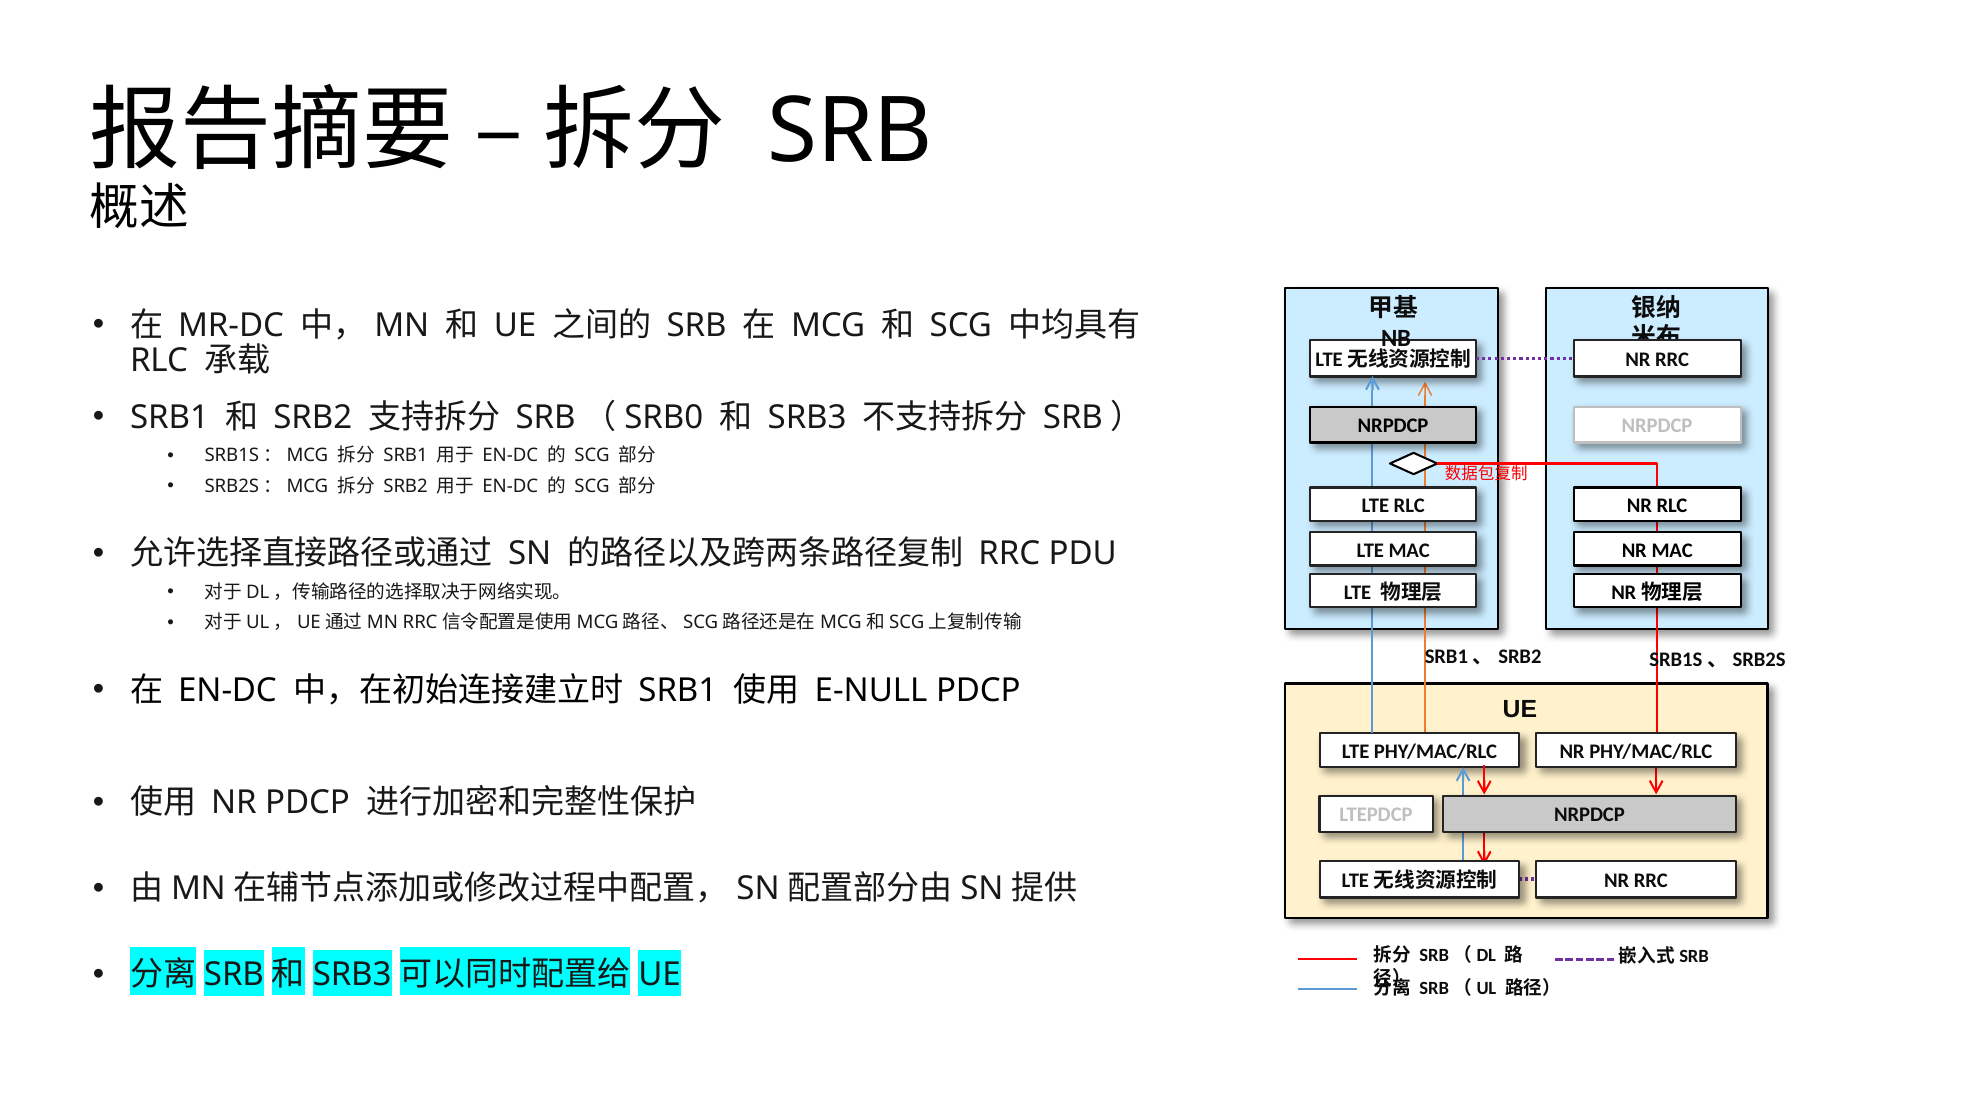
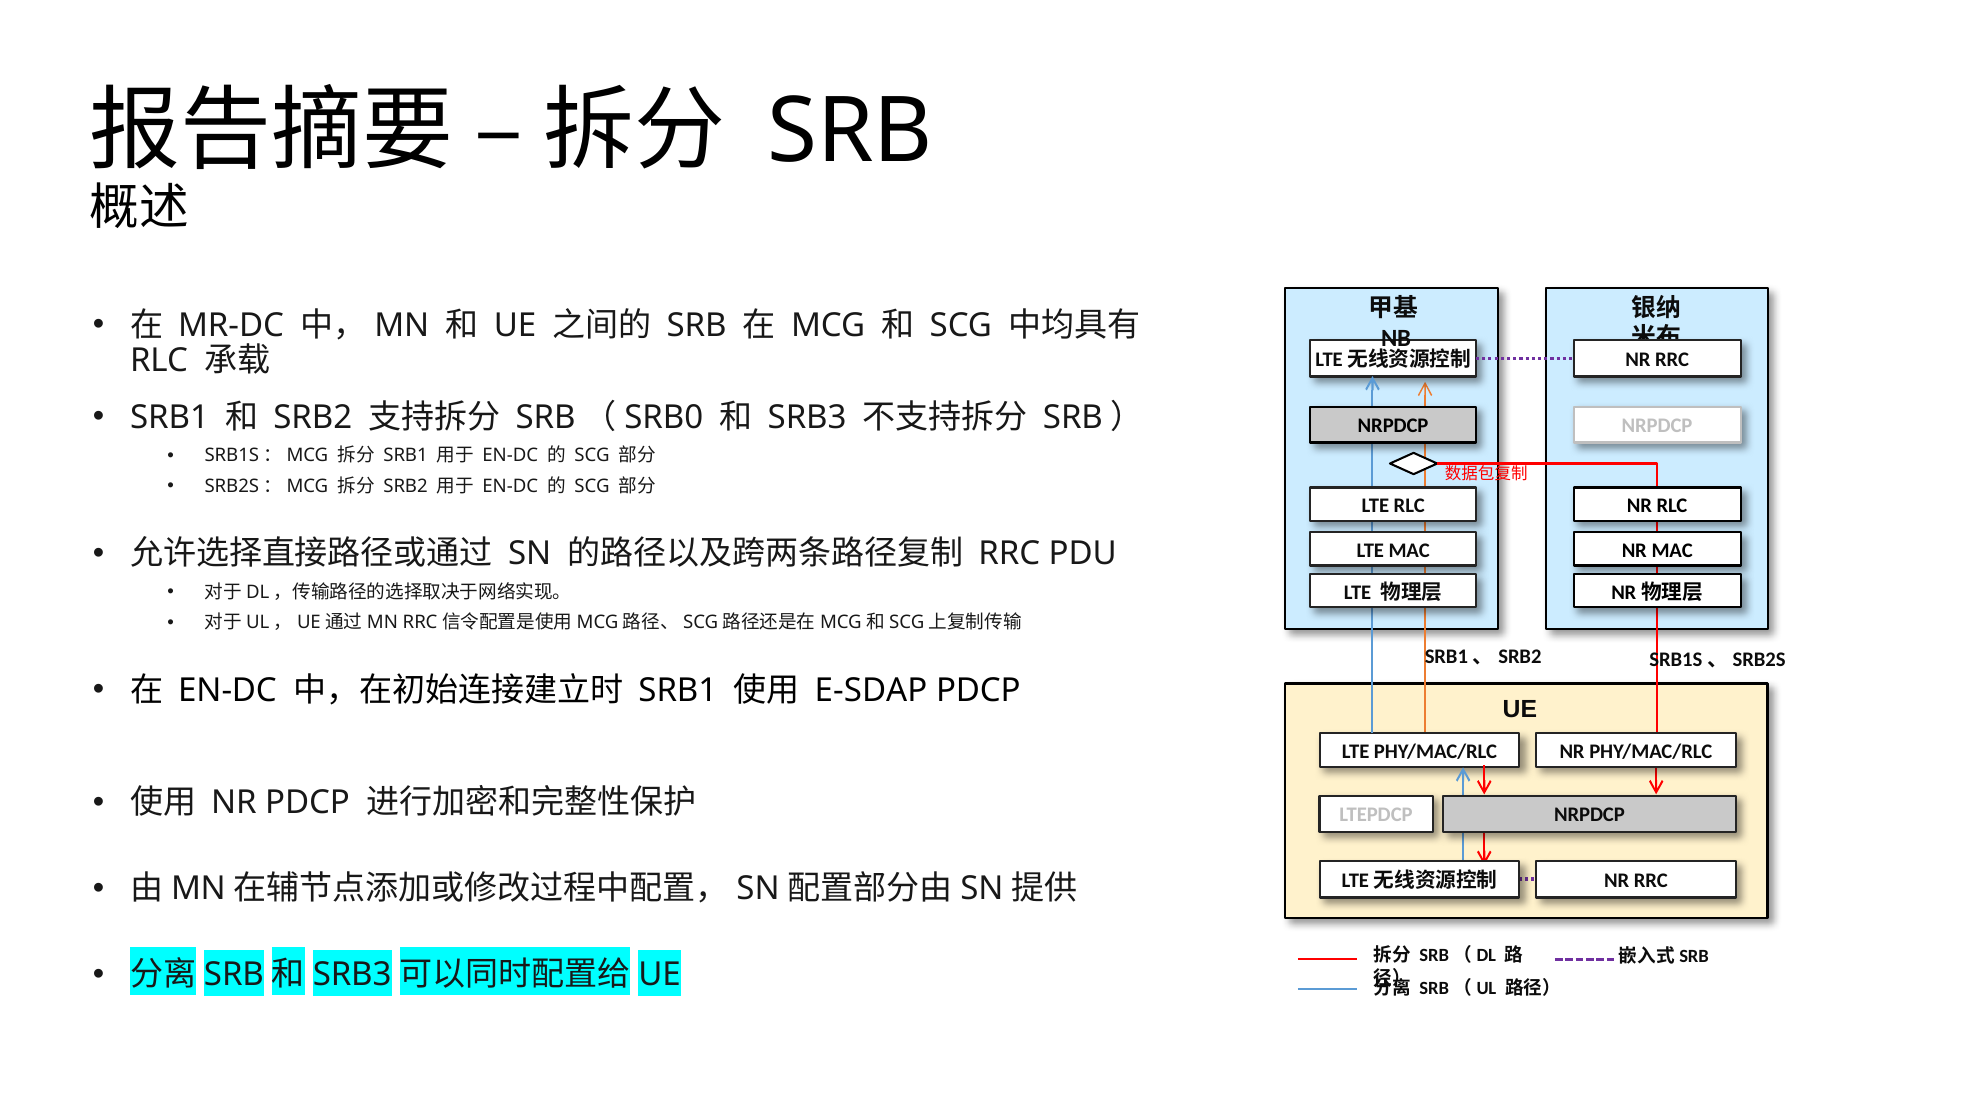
E-NULL: E-NULL -> E-SDAP
